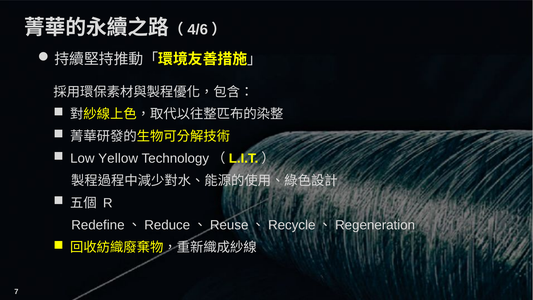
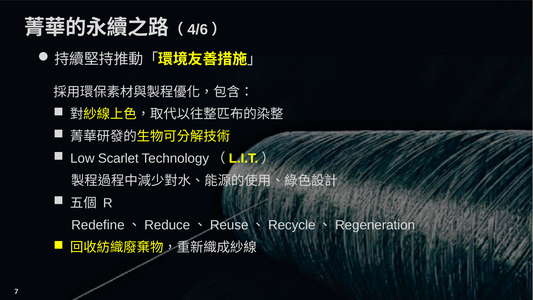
Yellow: Yellow -> Scarlet
